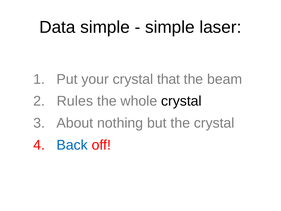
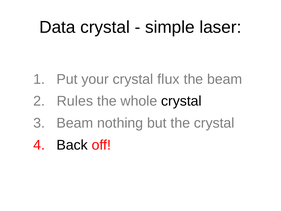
Data simple: simple -> crystal
that: that -> flux
About at (75, 123): About -> Beam
Back colour: blue -> black
